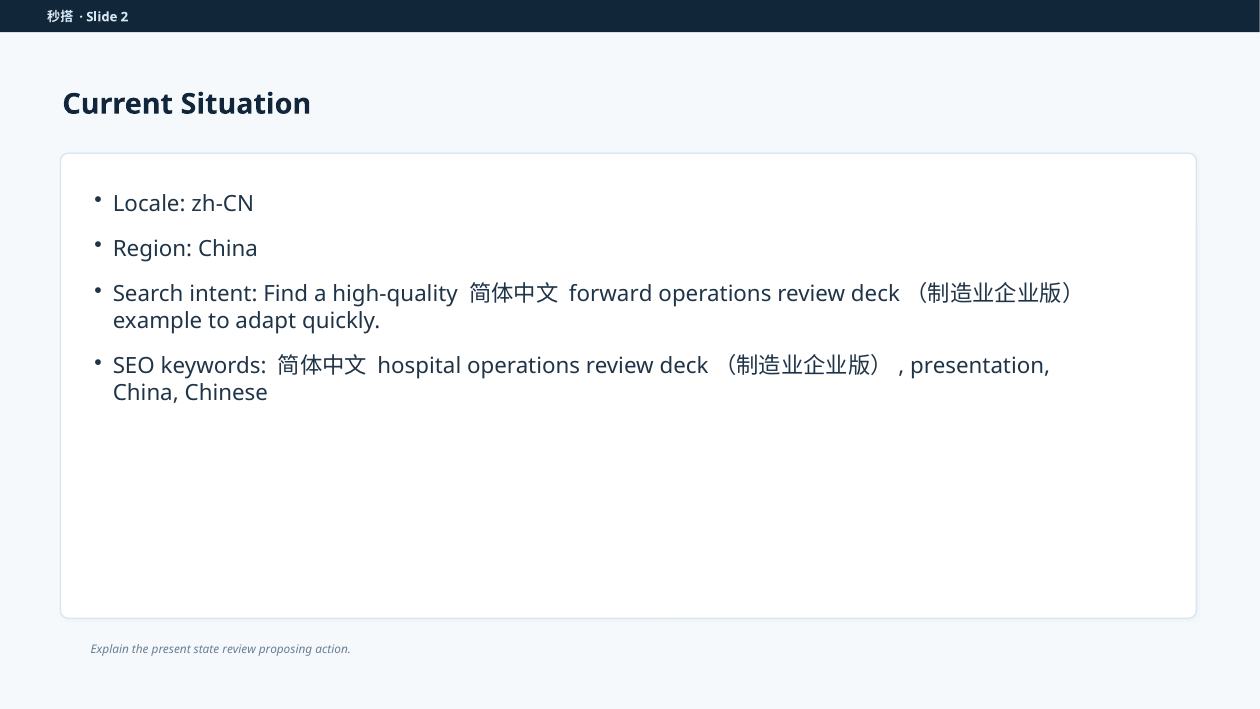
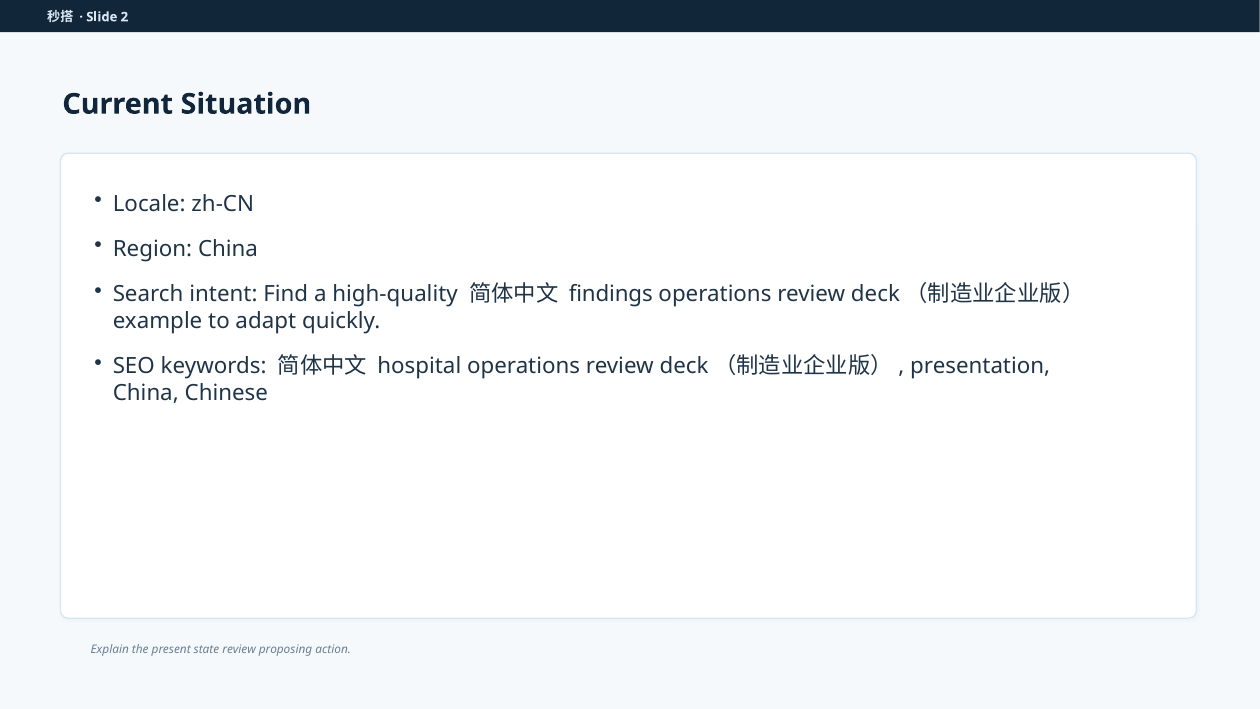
forward: forward -> findings
